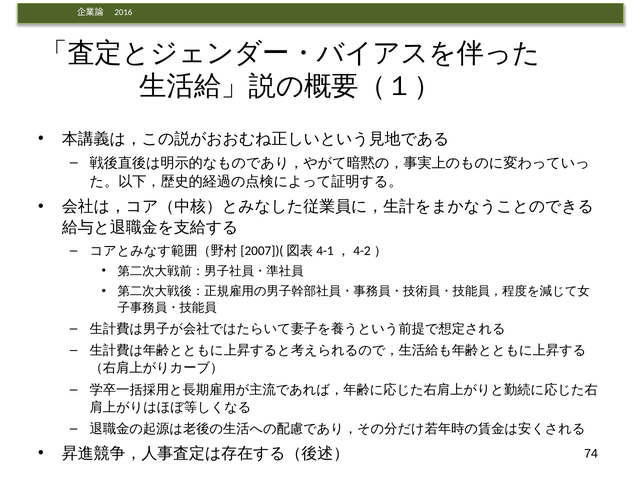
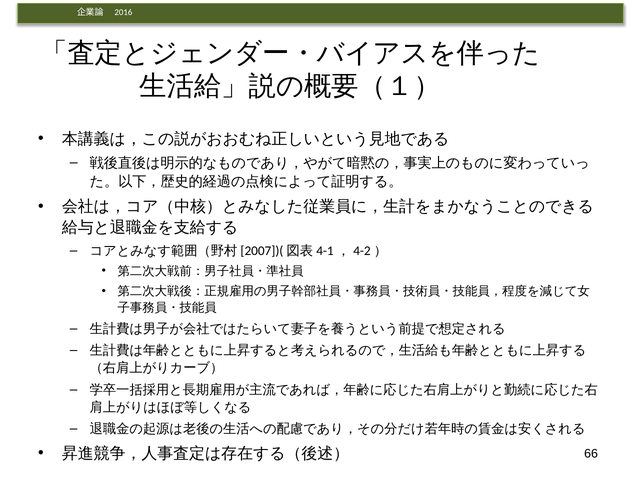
74: 74 -> 66
